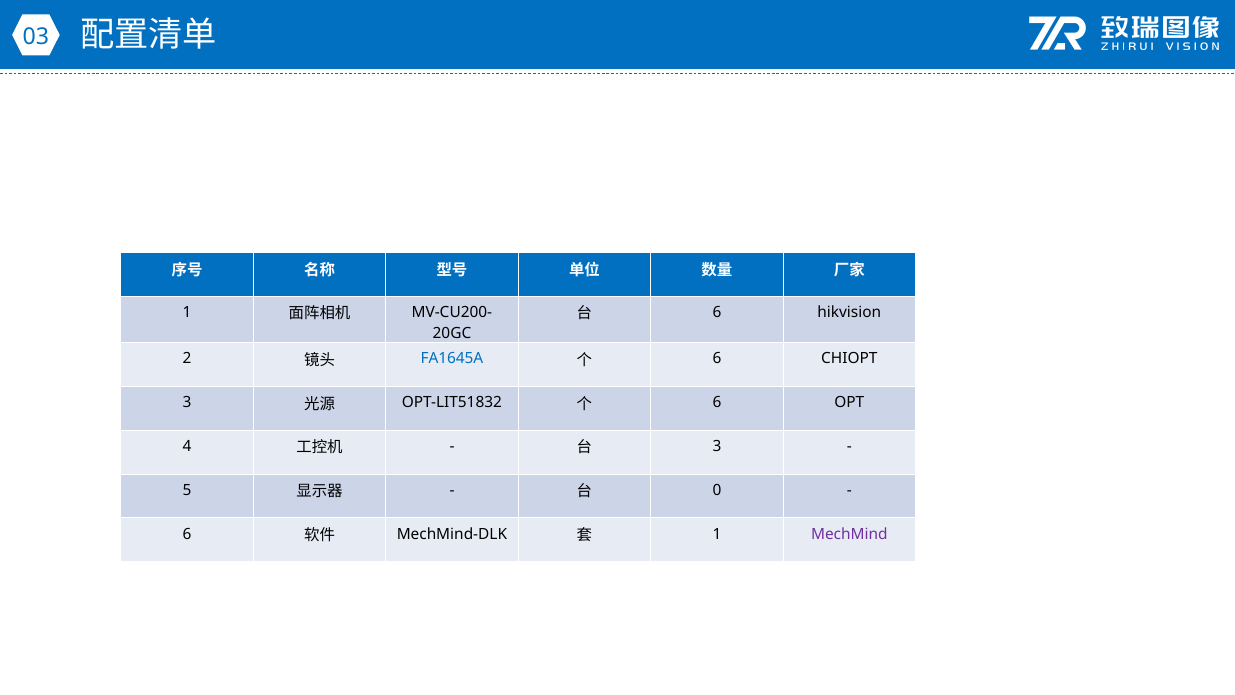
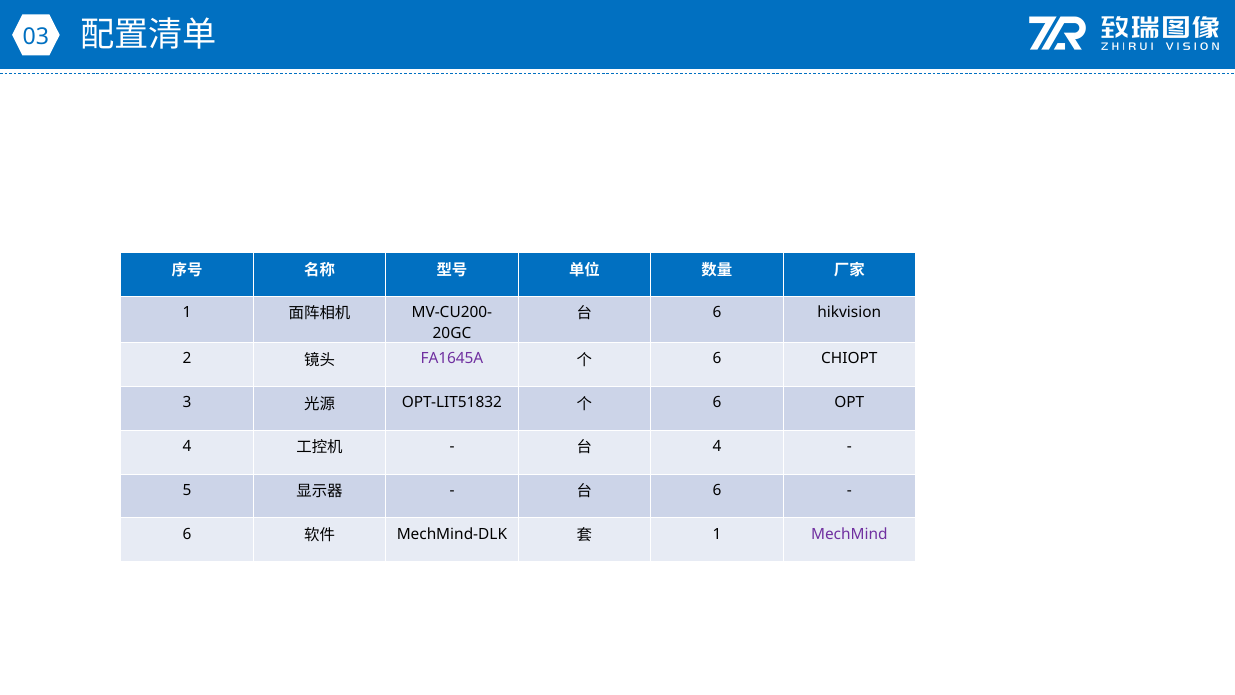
FA1645A colour: blue -> purple
3 at (717, 446): 3 -> 4
0 at (717, 490): 0 -> 6
